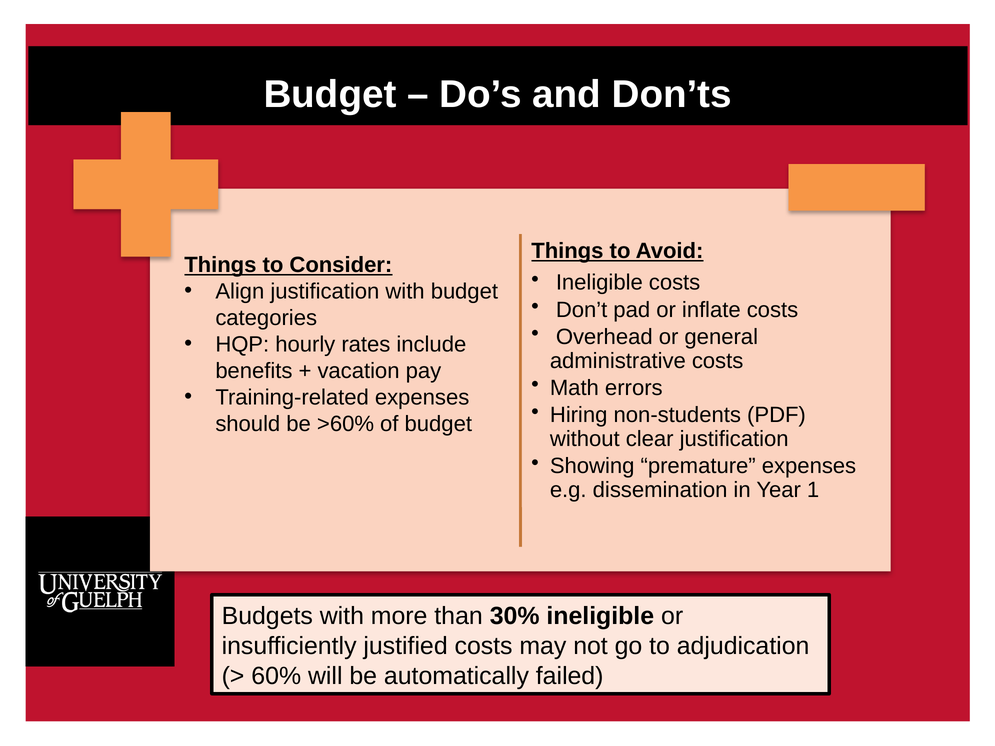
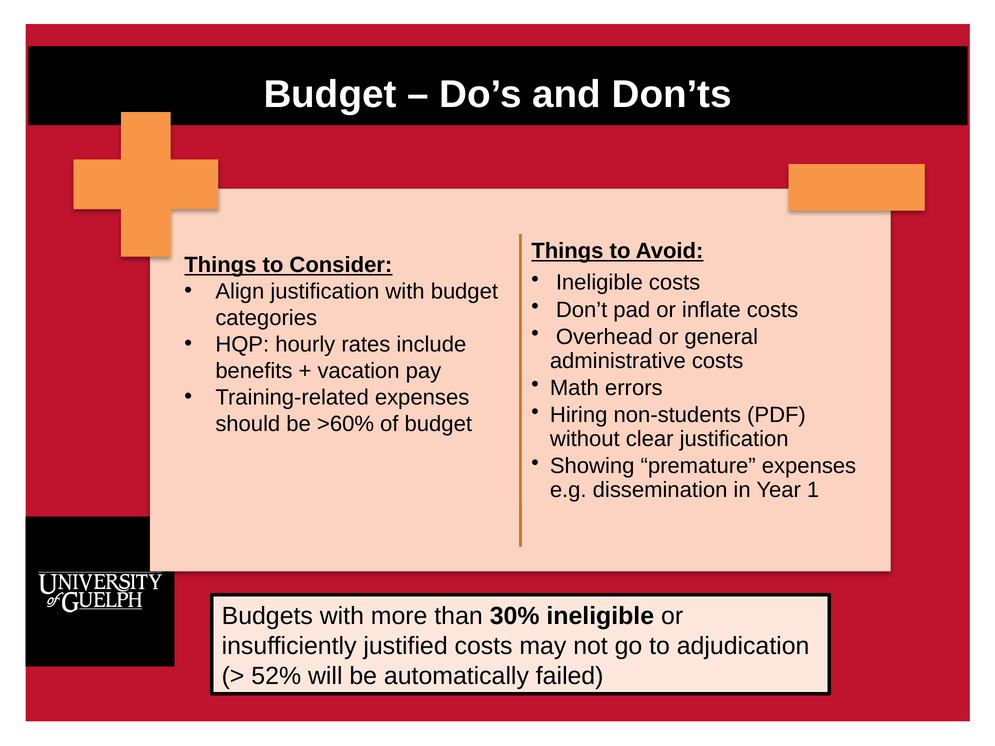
60%: 60% -> 52%
